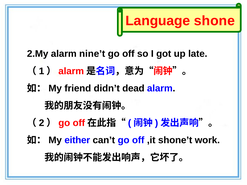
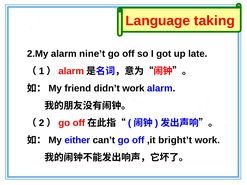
shone: shone -> taking
didn’t dead: dead -> work
shone’t: shone’t -> bright’t
